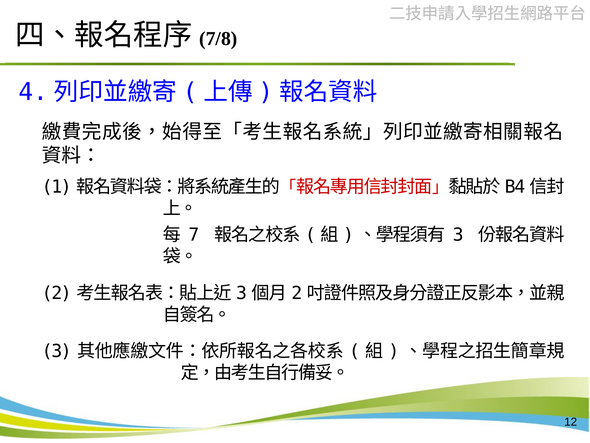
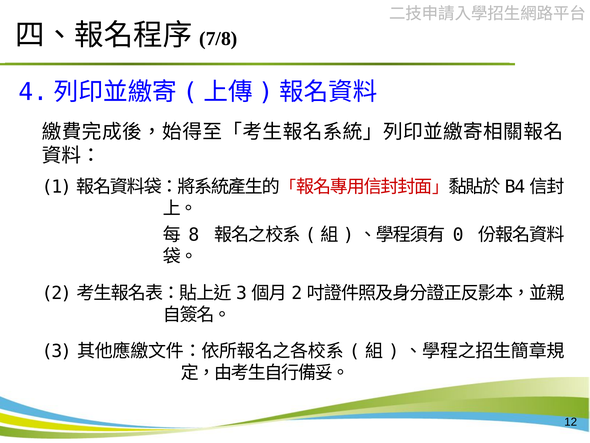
7: 7 -> 8
3 at (458, 235): 3 -> 0
